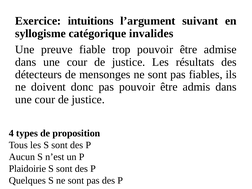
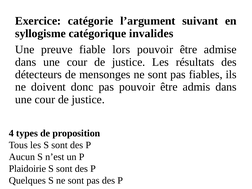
intuitions: intuitions -> catégorie
trop: trop -> lors
